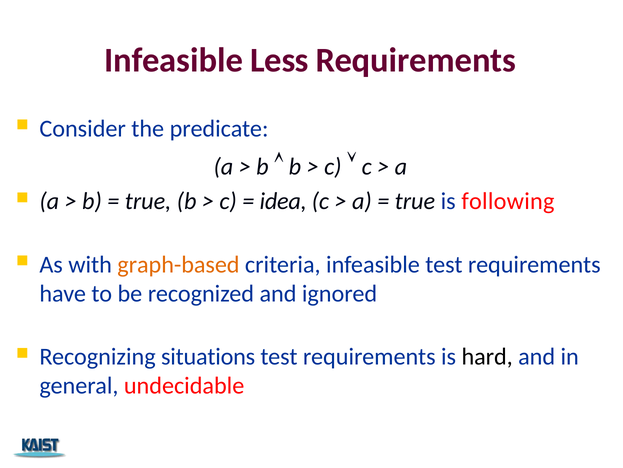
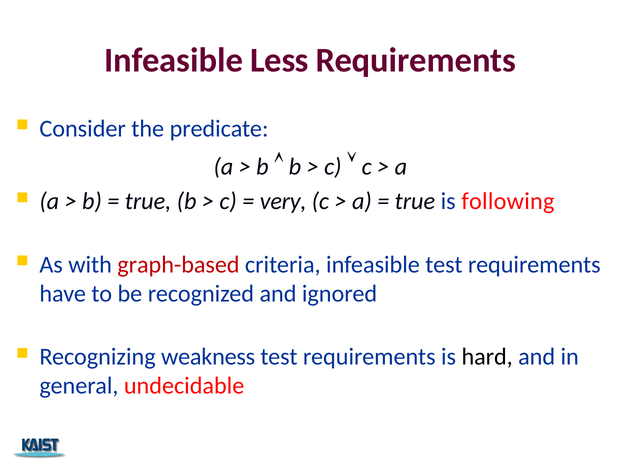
idea: idea -> very
graph-based colour: orange -> red
situations: situations -> weakness
